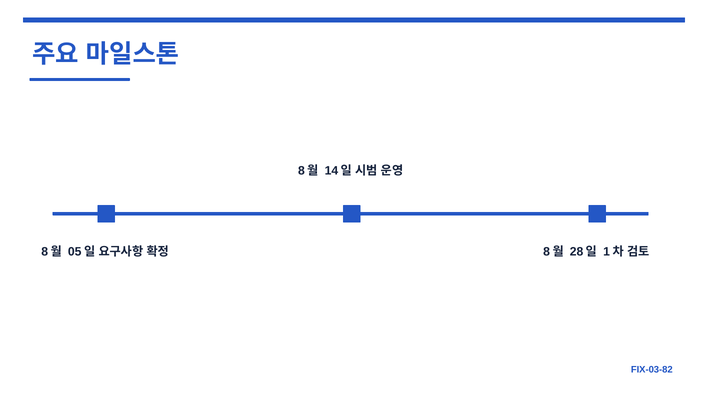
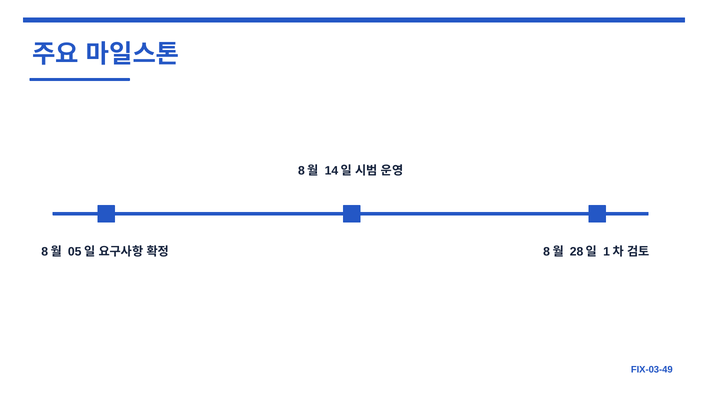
FIX-03-82: FIX-03-82 -> FIX-03-49
